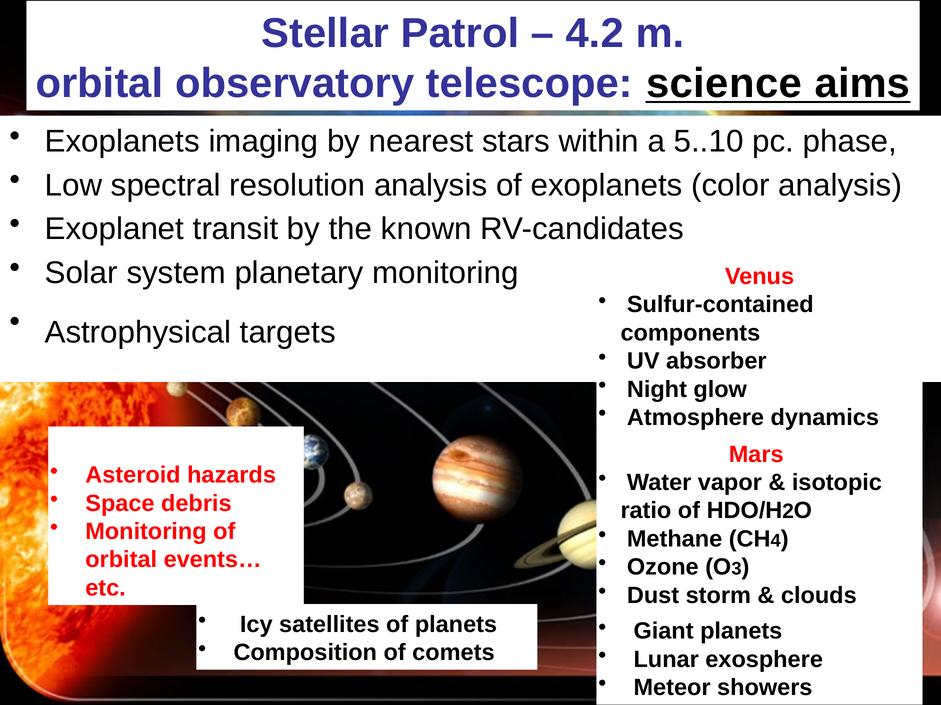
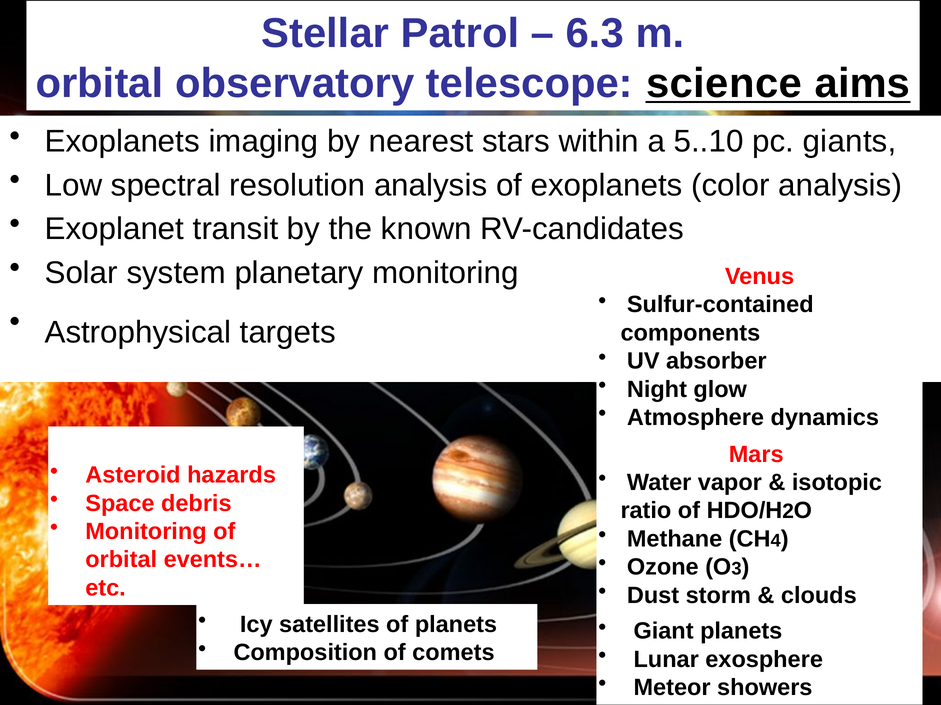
4.2: 4.2 -> 6.3
phase: phase -> giants
